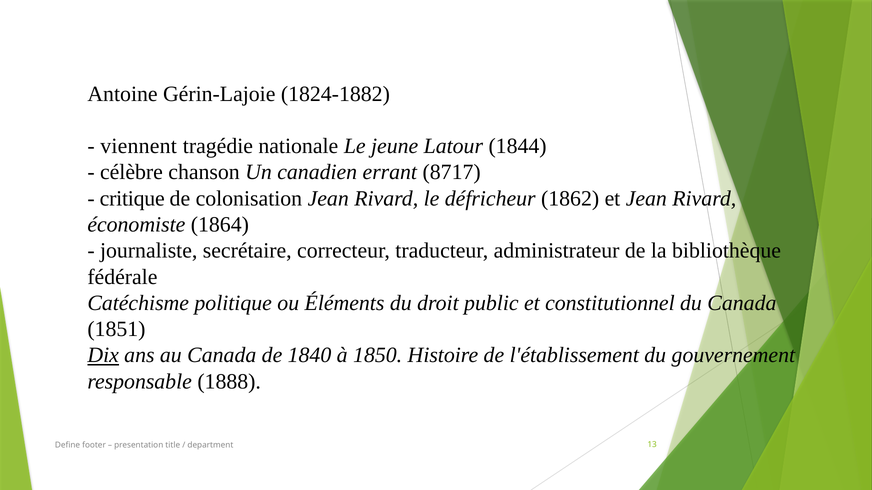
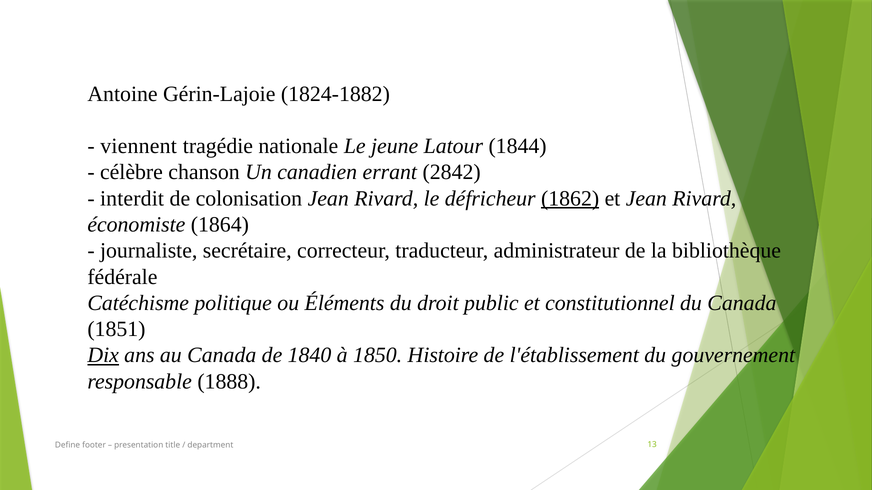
8717: 8717 -> 2842
critique: critique -> interdit
1862 underline: none -> present
